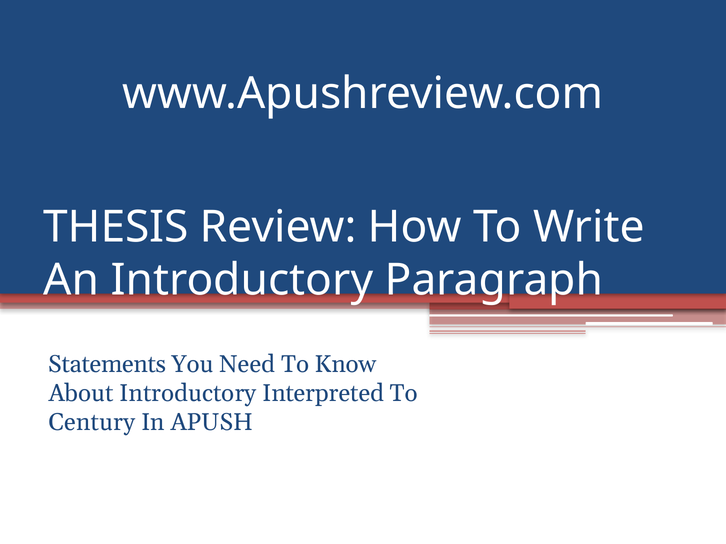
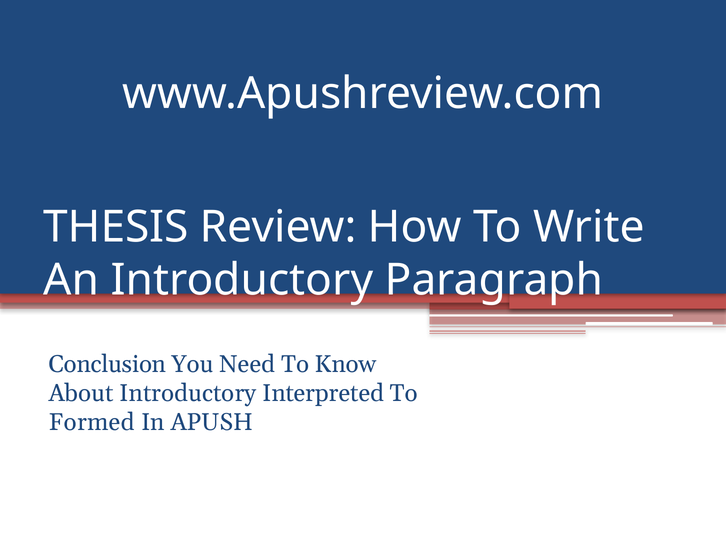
Statements: Statements -> Conclusion
Century: Century -> Formed
